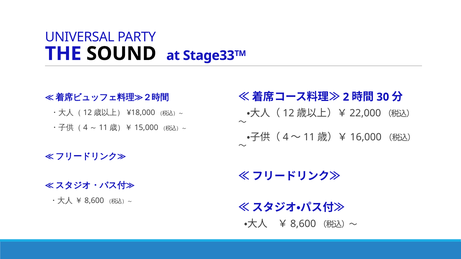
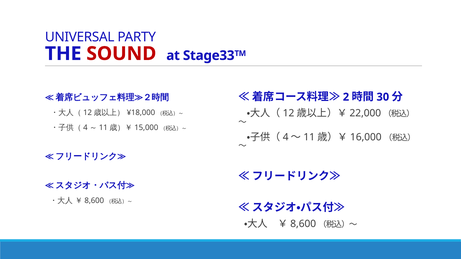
SOUND colour: black -> red
